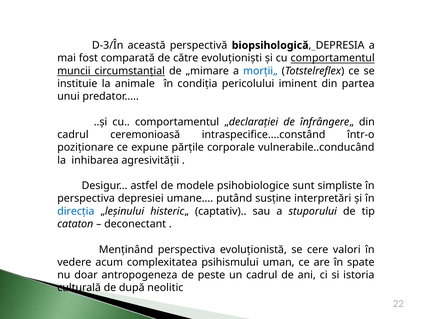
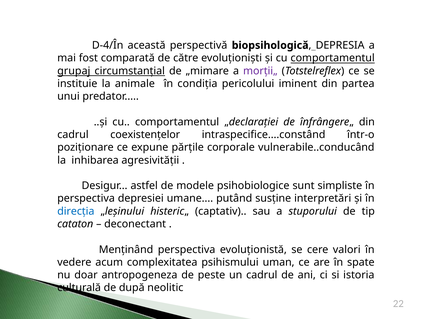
D-3/În: D-3/În -> D-4/În
muncii: muncii -> grupaj
morții„ colour: blue -> purple
ceremonioasă: ceremonioasă -> coexistențelor
